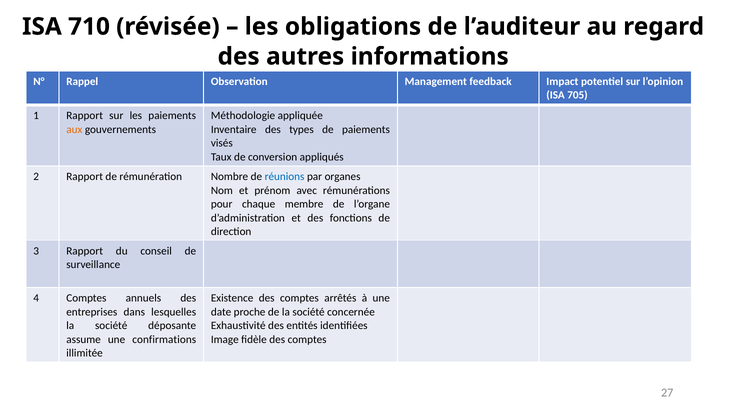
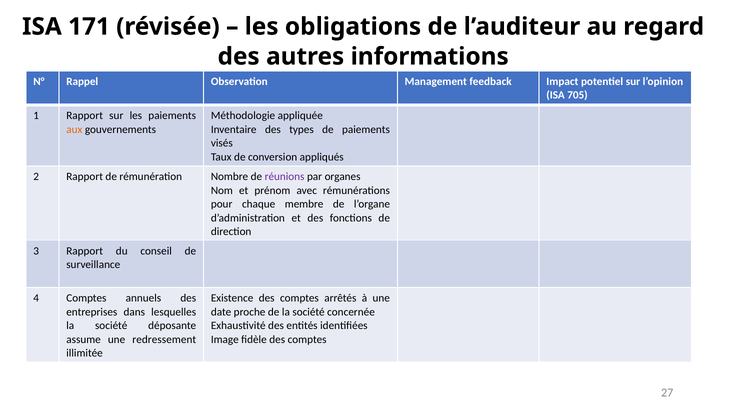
710: 710 -> 171
réunions colour: blue -> purple
confirmations: confirmations -> redressement
